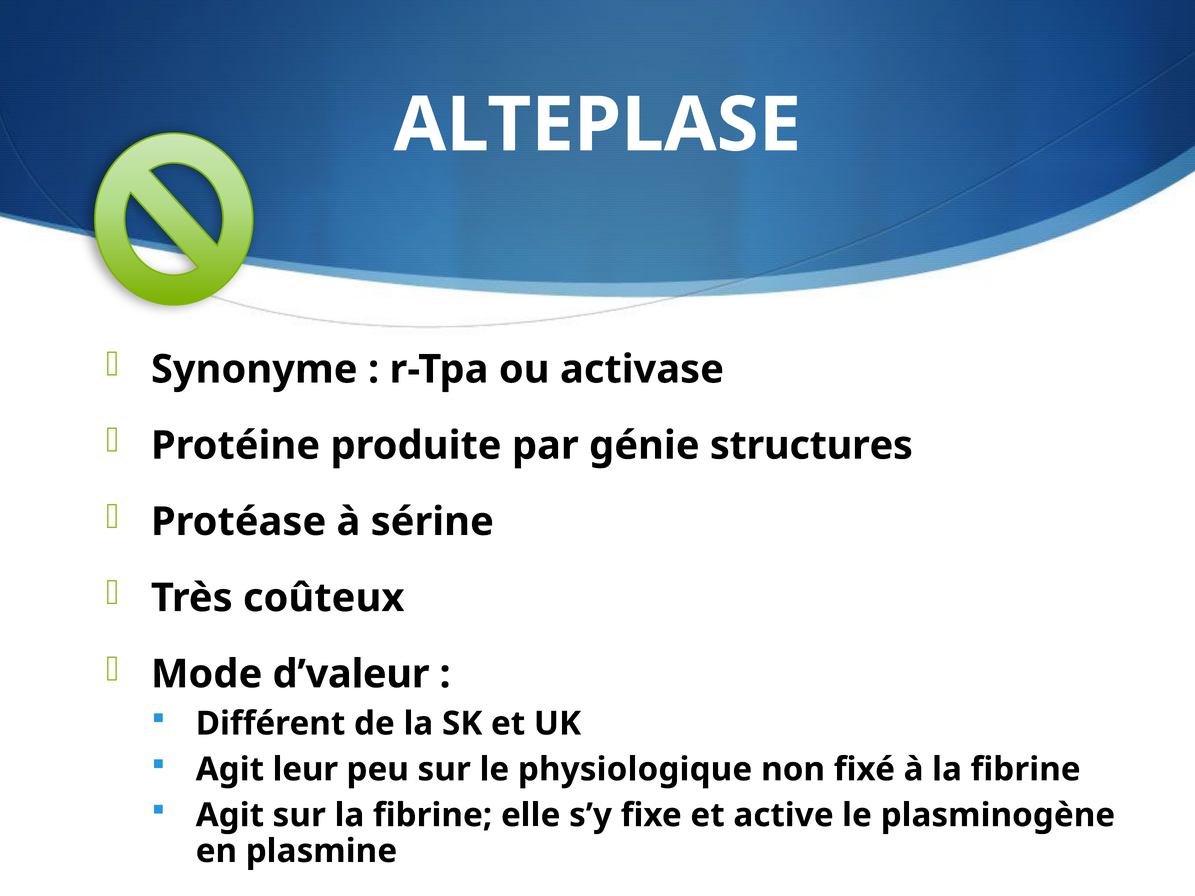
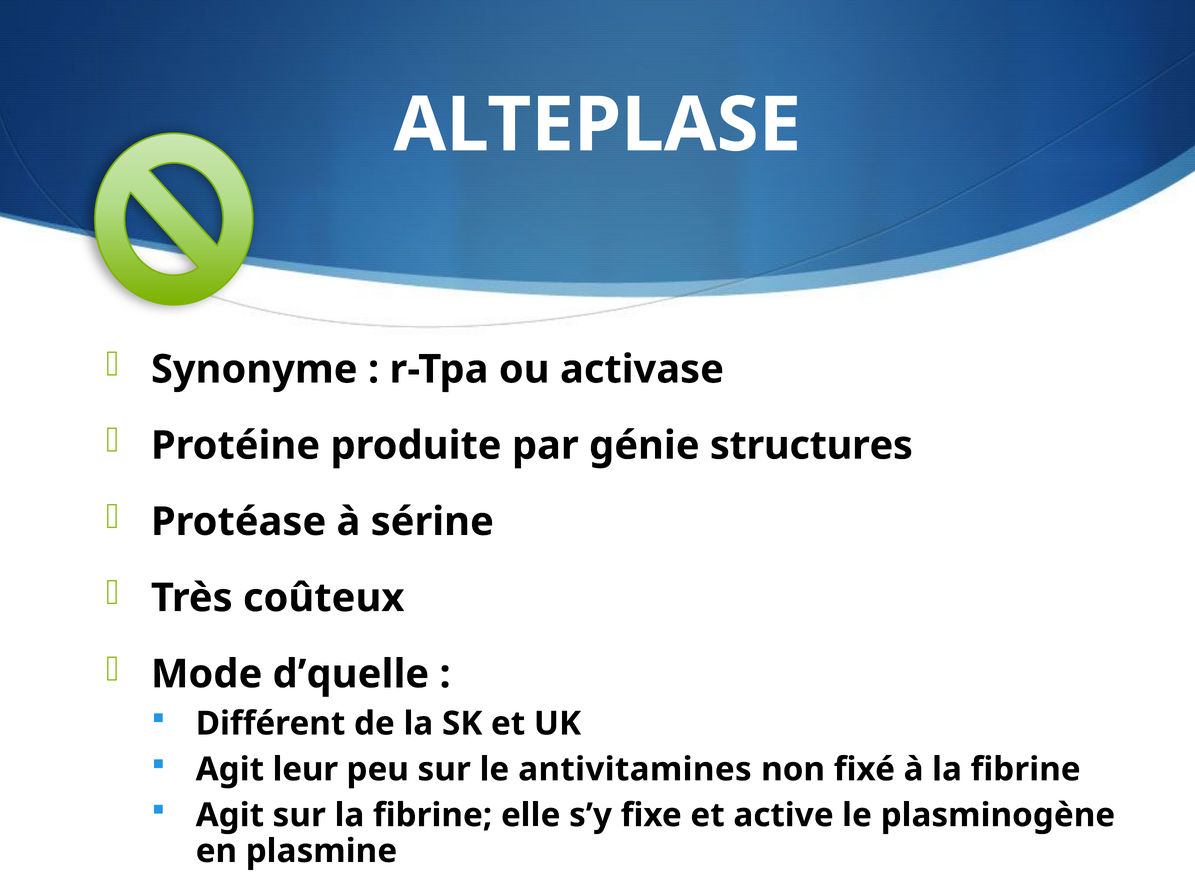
d’valeur: d’valeur -> d’quelle
physiologique: physiologique -> antivitamines
